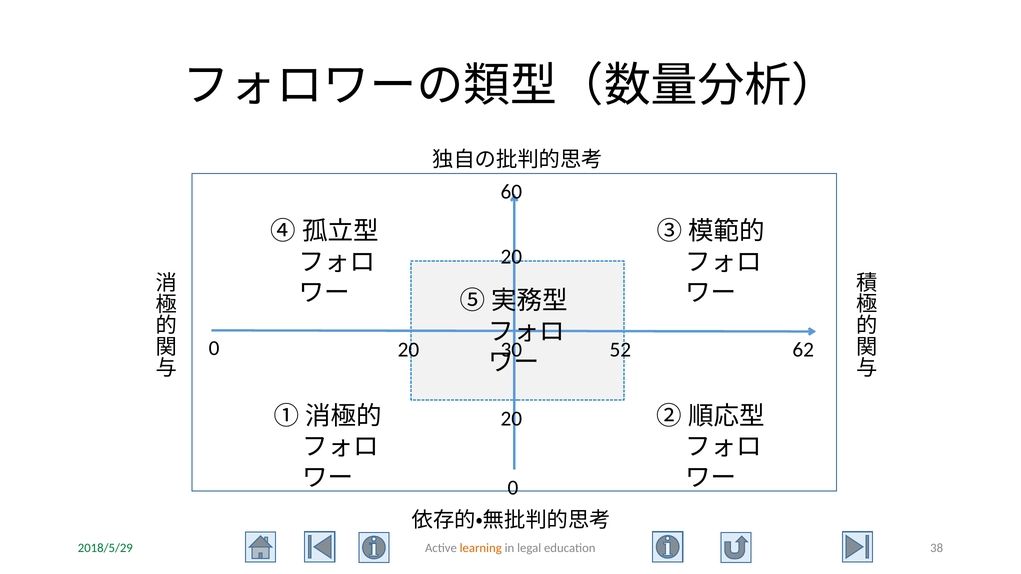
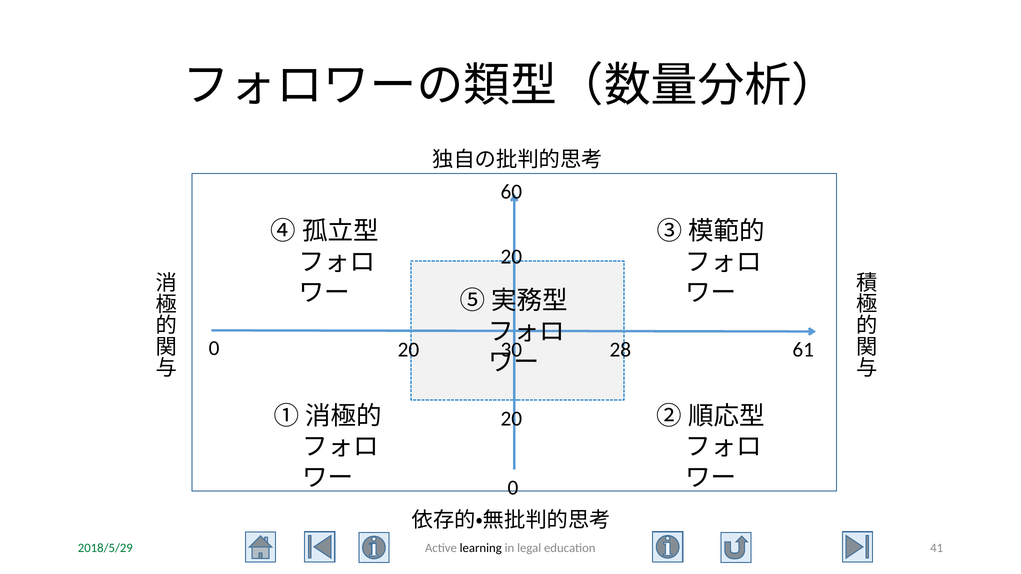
52: 52 -> 28
62: 62 -> 61
learning colour: orange -> black
38: 38 -> 41
